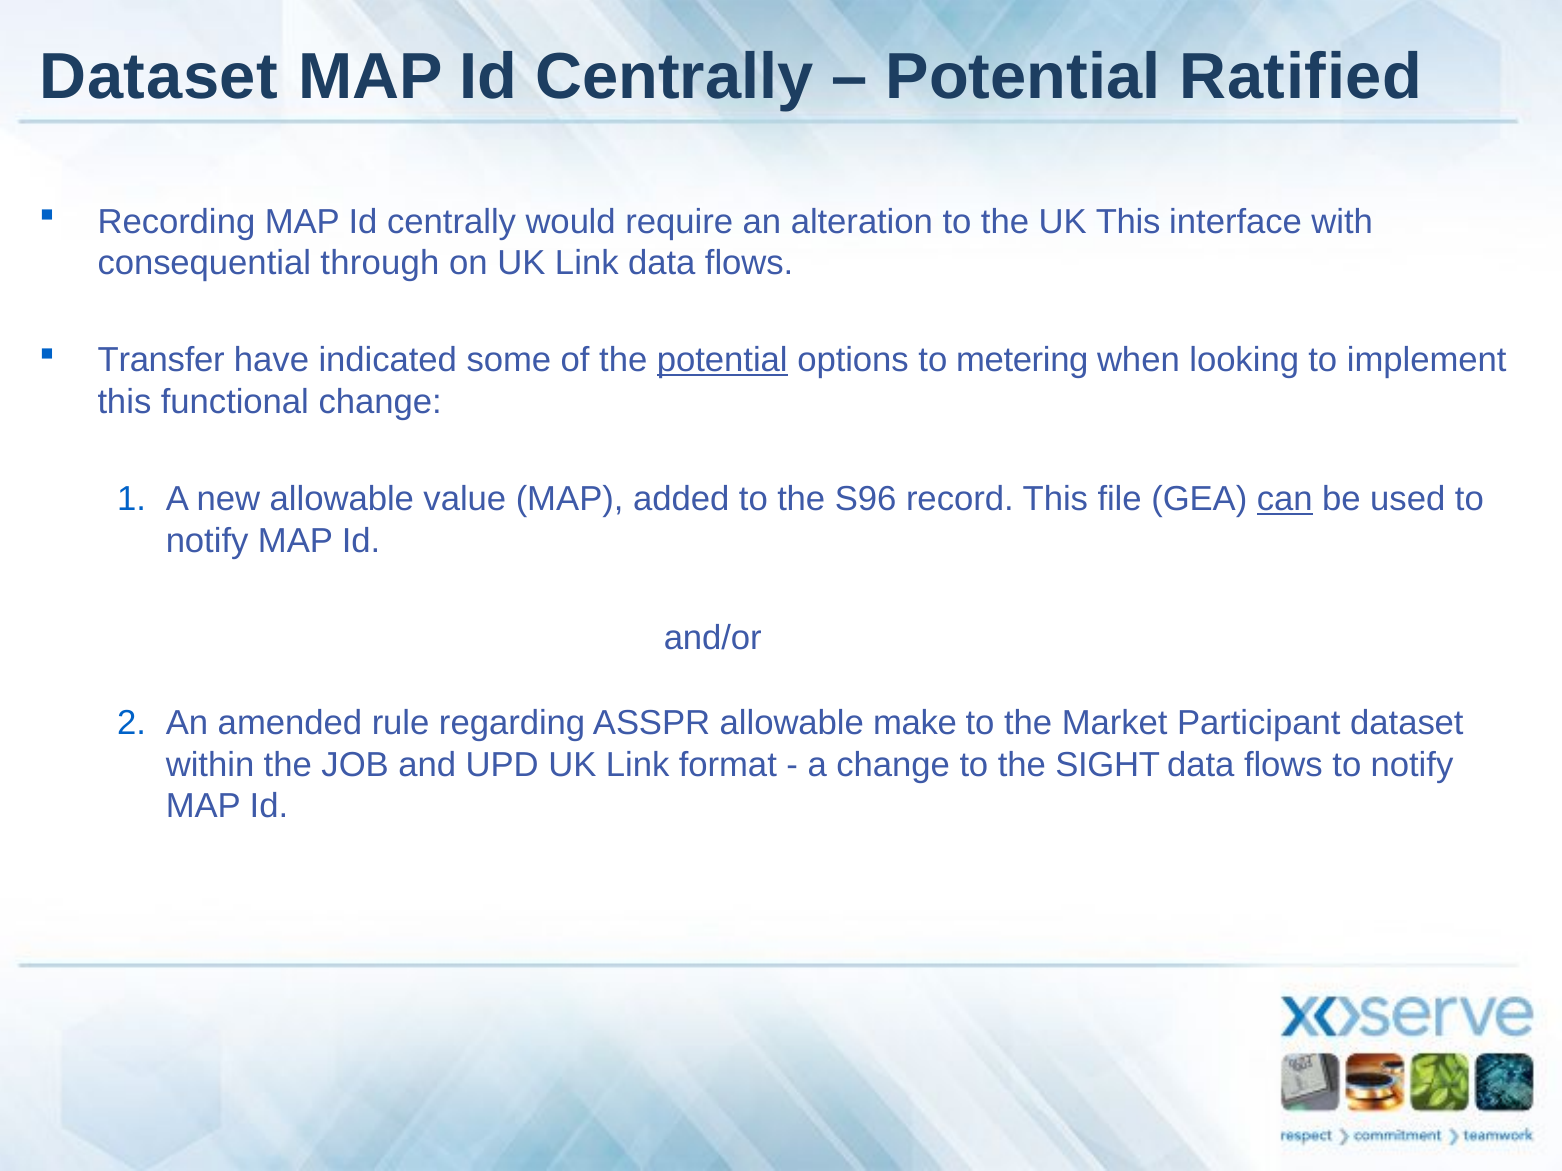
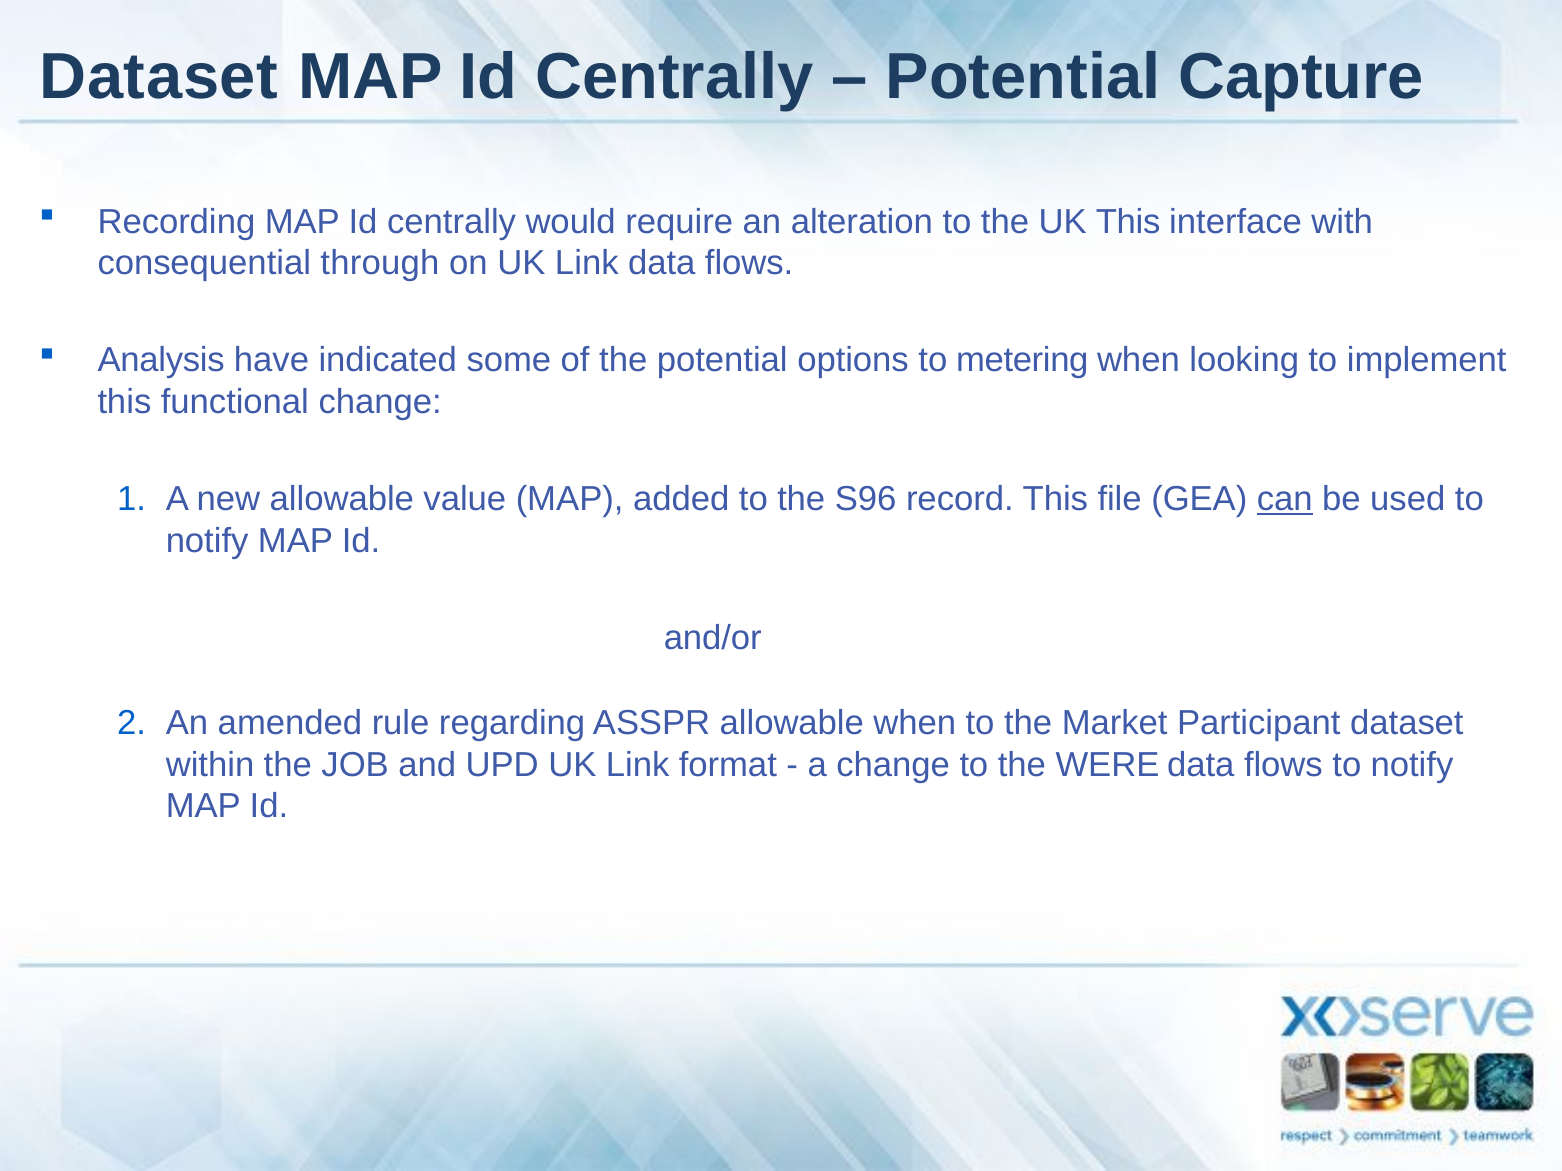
Ratified: Ratified -> Capture
Transfer: Transfer -> Analysis
potential at (722, 361) underline: present -> none
allowable make: make -> when
SIGHT: SIGHT -> WERE
